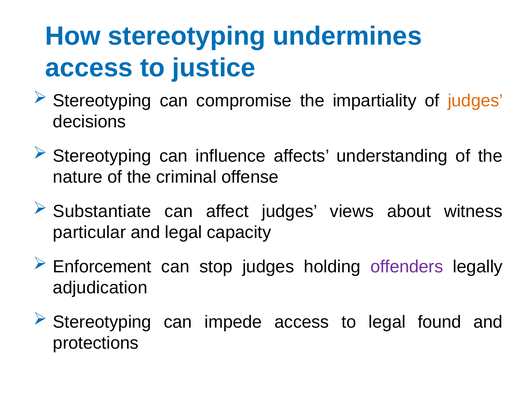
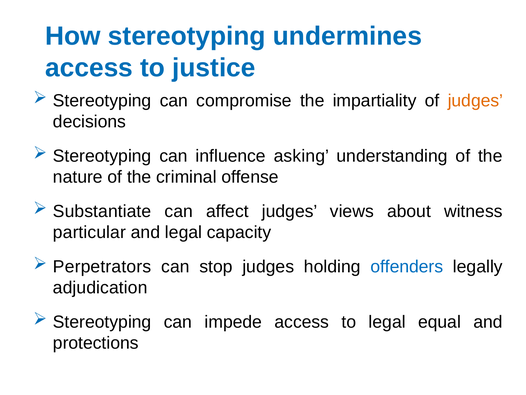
affects: affects -> asking
Enforcement: Enforcement -> Perpetrators
offenders colour: purple -> blue
found: found -> equal
